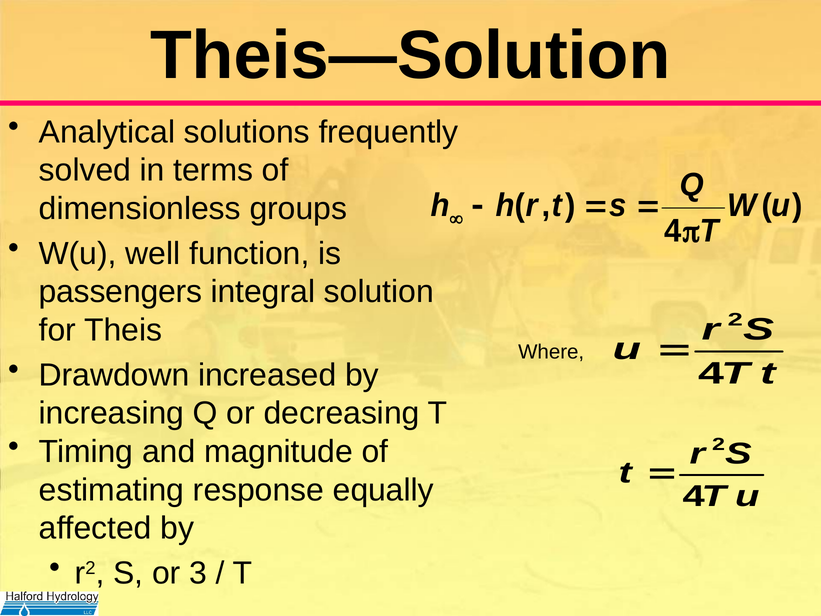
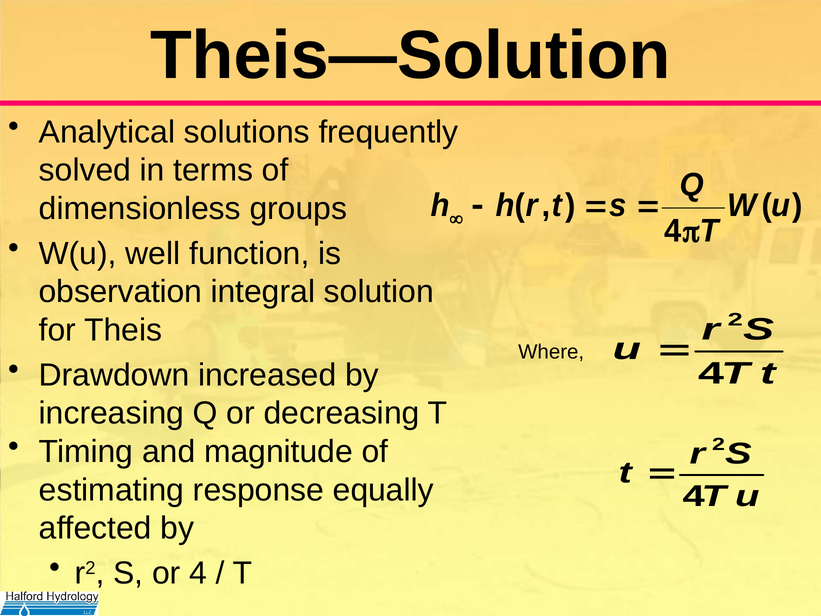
passengers: passengers -> observation
or 3: 3 -> 4
